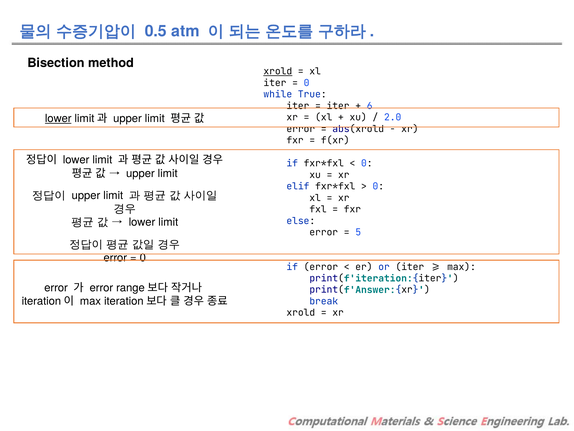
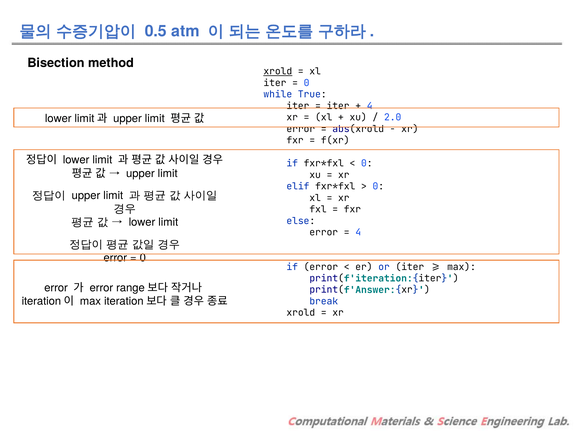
6 at (370, 106): 6 -> 4
lower at (58, 118) underline: present -> none
5 at (358, 232): 5 -> 4
